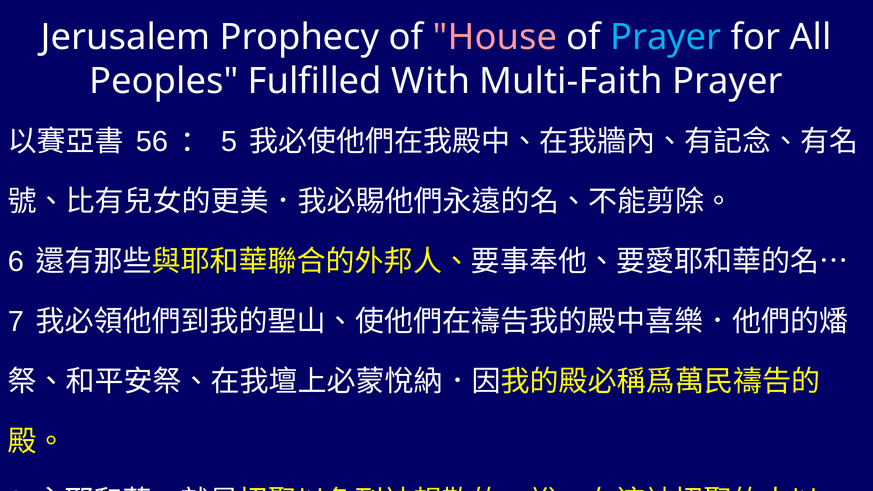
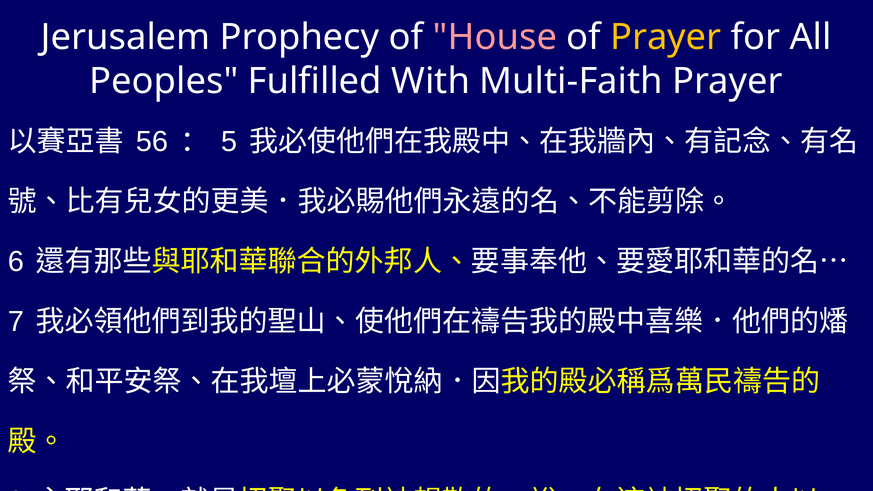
Prayer at (666, 37) colour: light blue -> yellow
